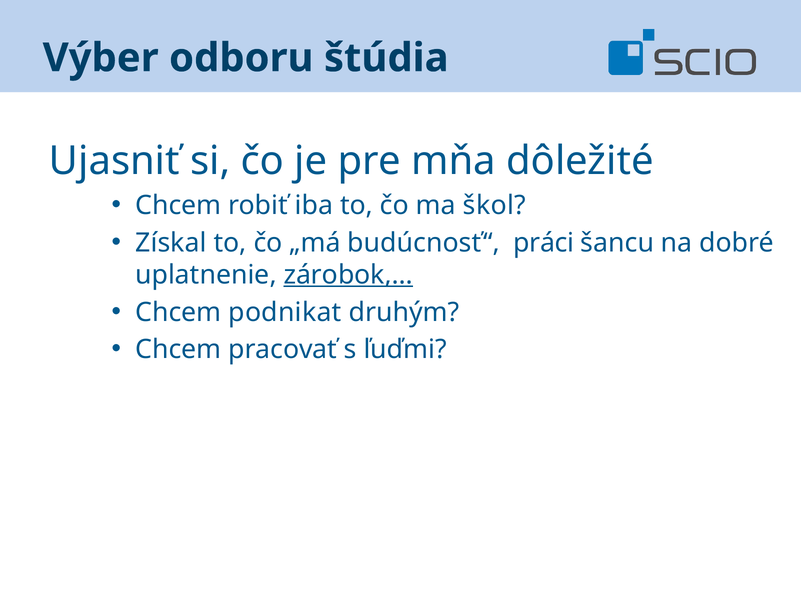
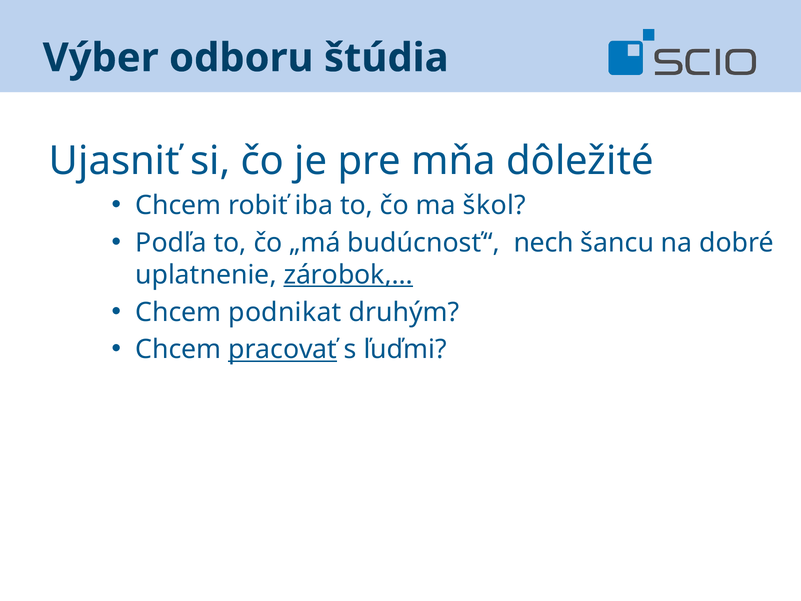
Získal: Získal -> Podľa
práci: práci -> nech
pracovať underline: none -> present
